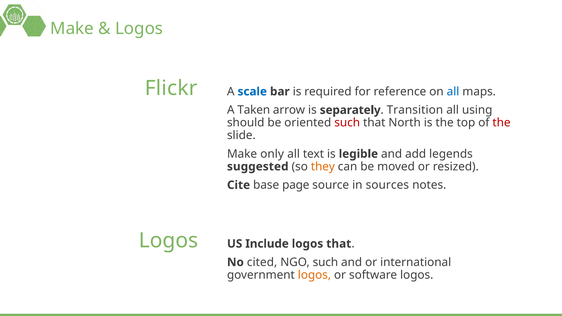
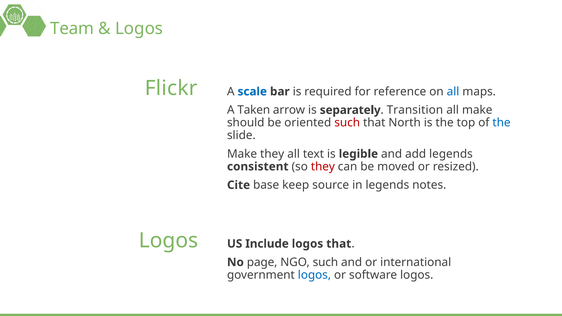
Make at (72, 29): Make -> Team
all using: using -> make
the at (502, 123) colour: red -> blue
Make only: only -> they
suggested: suggested -> consistent
they at (323, 167) colour: orange -> red
page: page -> keep
in sources: sources -> legends
cited: cited -> page
logos at (314, 275) colour: orange -> blue
